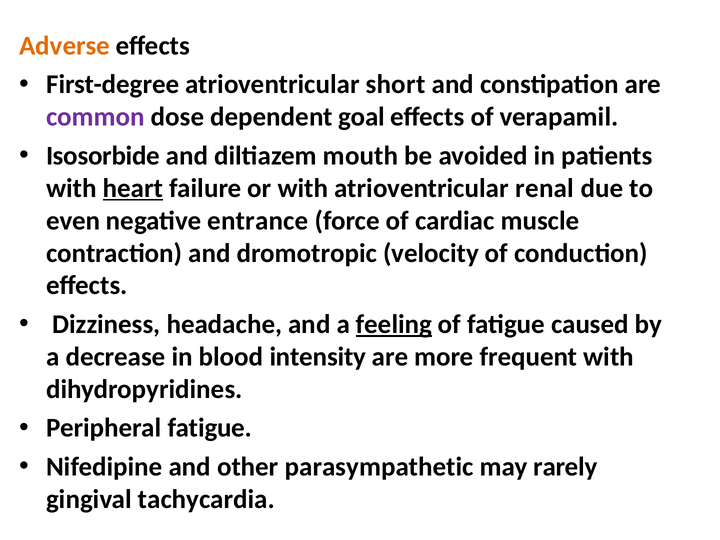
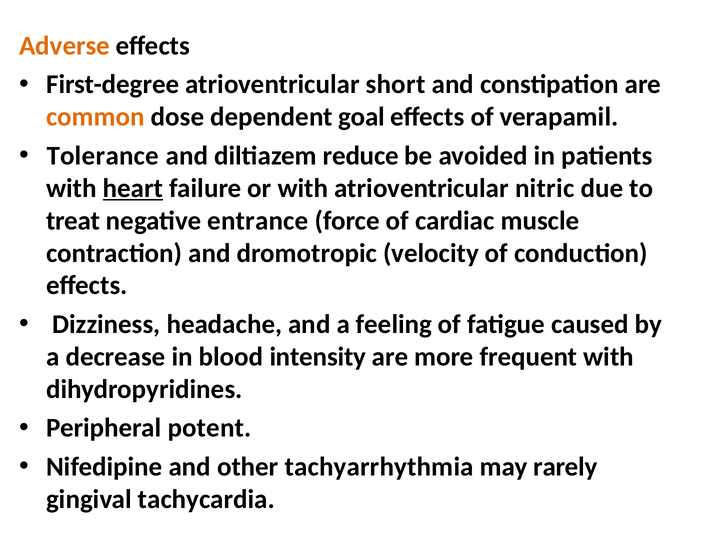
common colour: purple -> orange
Isosorbide: Isosorbide -> Tolerance
mouth: mouth -> reduce
renal: renal -> nitric
even: even -> treat
feeling underline: present -> none
Peripheral fatigue: fatigue -> potent
parasympathetic: parasympathetic -> tachyarrhythmia
